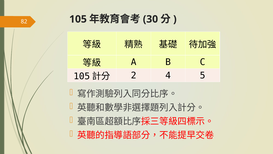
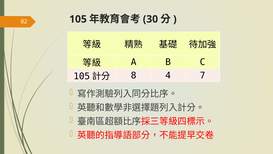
2: 2 -> 8
5: 5 -> 7
